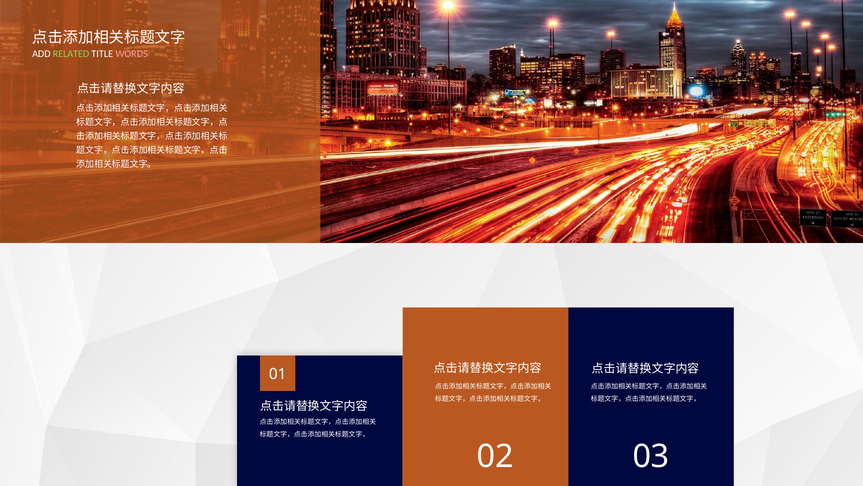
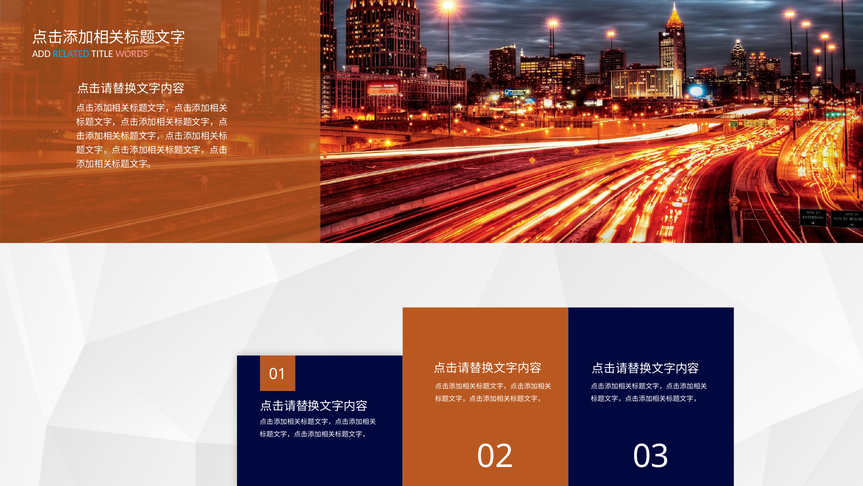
RELATED colour: light green -> light blue
